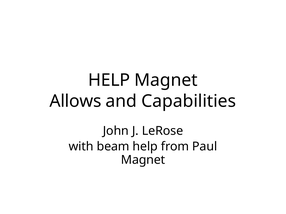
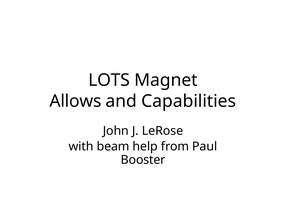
HELP at (109, 80): HELP -> LOTS
Magnet at (143, 160): Magnet -> Booster
